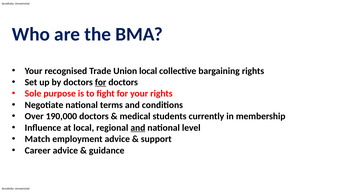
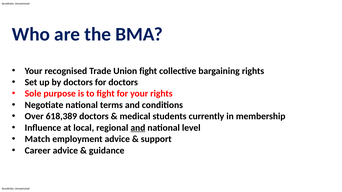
Union local: local -> fight
for at (101, 82) underline: present -> none
190,000: 190,000 -> 618,389
